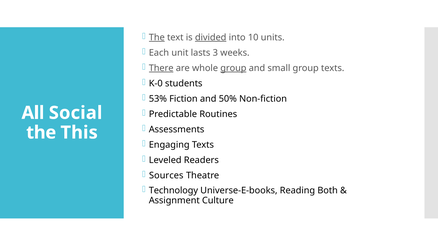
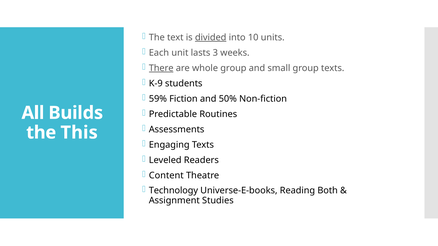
The at (157, 38) underline: present -> none
group at (233, 68) underline: present -> none
K-0: K-0 -> K-9
53%: 53% -> 59%
Social: Social -> Builds
Sources: Sources -> Content
Culture: Culture -> Studies
